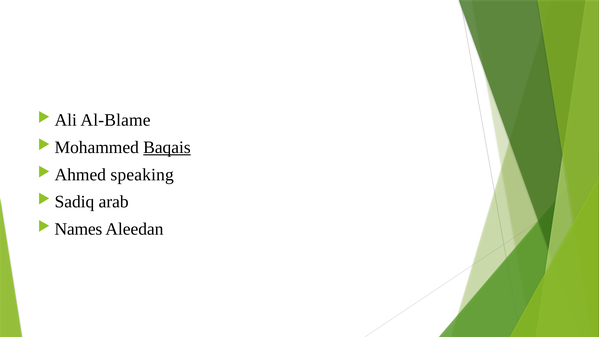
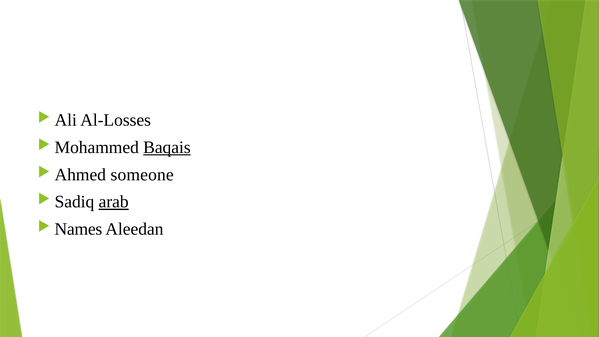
Al-Blame: Al-Blame -> Al-Losses
speaking: speaking -> someone
arab underline: none -> present
